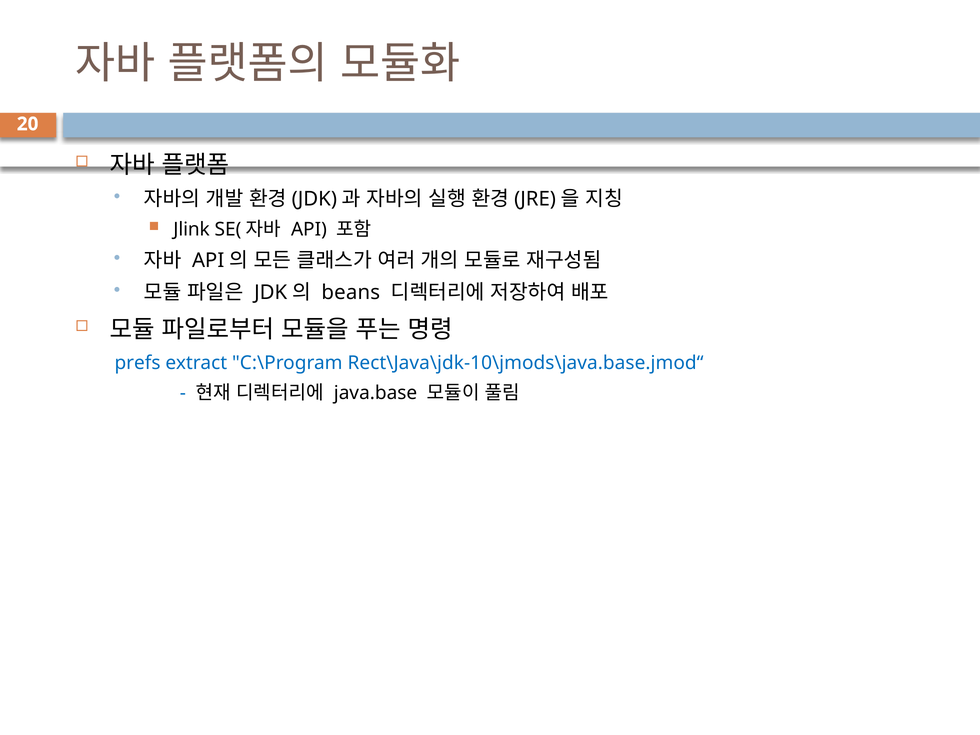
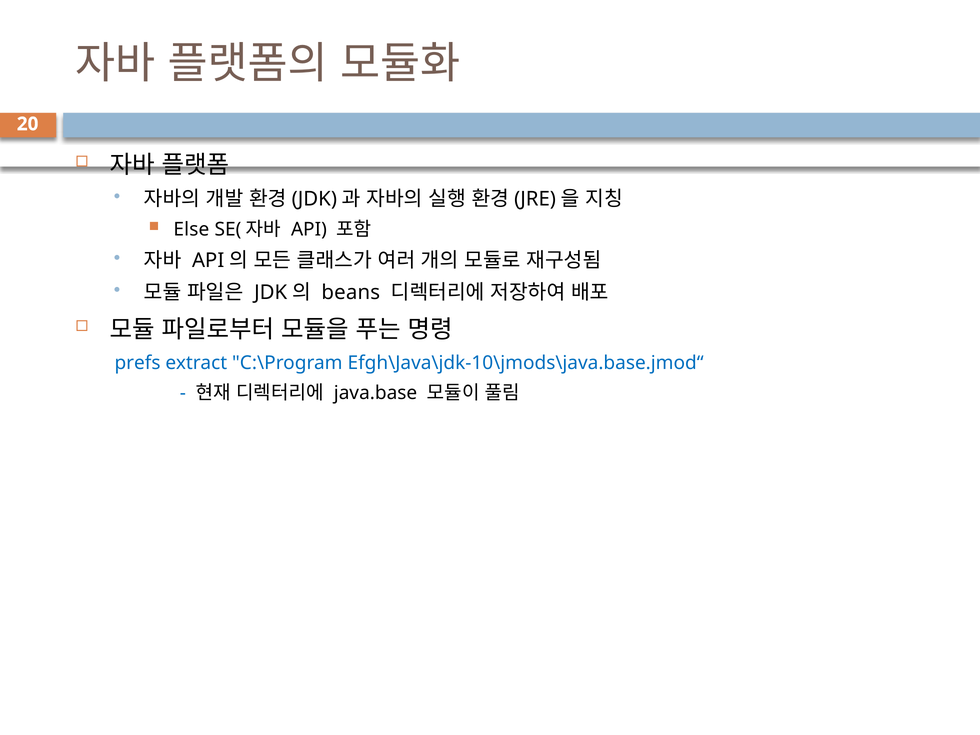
Jlink: Jlink -> Else
Rect\Java\jdk-10\jmods\java.base.jmod“: Rect\Java\jdk-10\jmods\java.base.jmod“ -> Efgh\Java\jdk-10\jmods\java.base.jmod“
